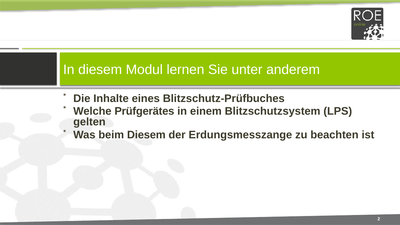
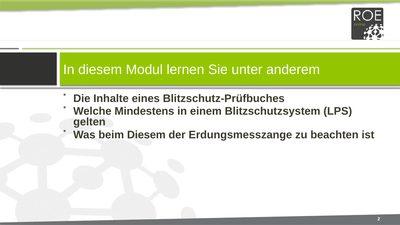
Prüfgerätes: Prüfgerätes -> Mindestens
